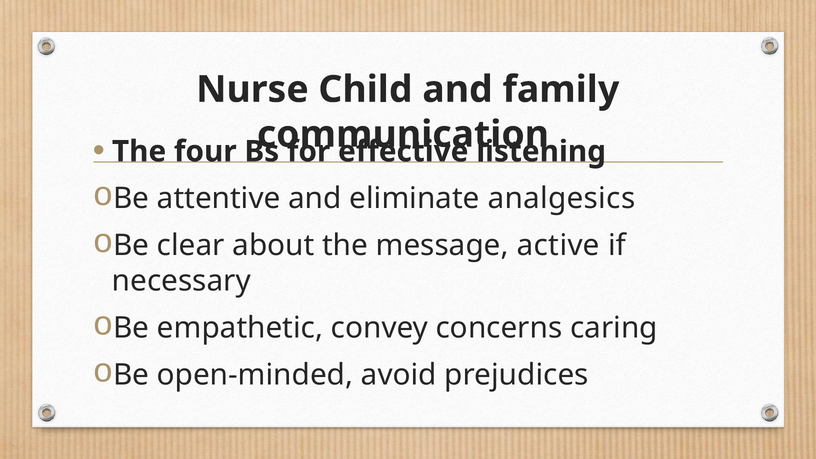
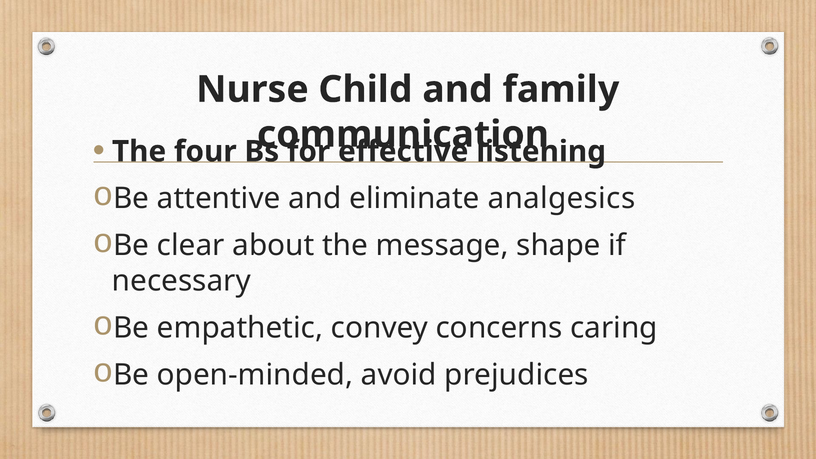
active: active -> shape
